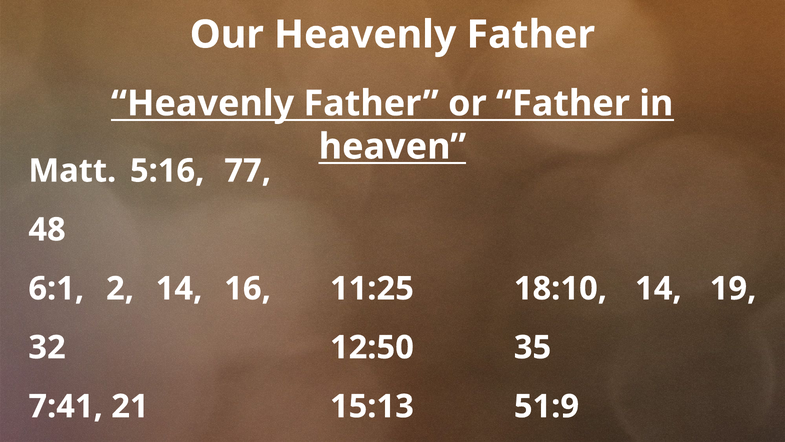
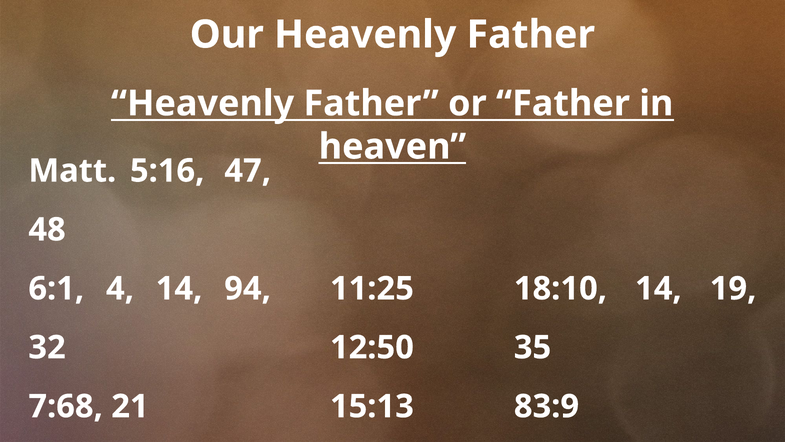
77: 77 -> 47
2: 2 -> 4
16: 16 -> 94
7:41: 7:41 -> 7:68
51:9: 51:9 -> 83:9
